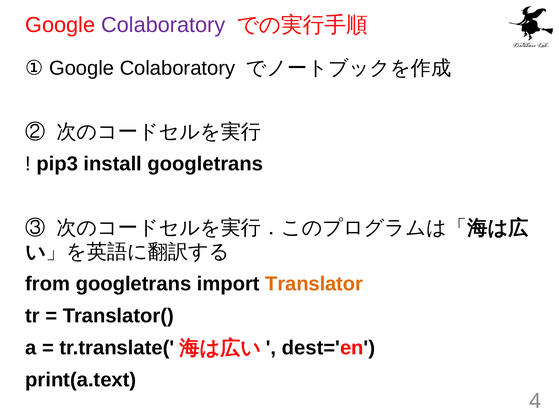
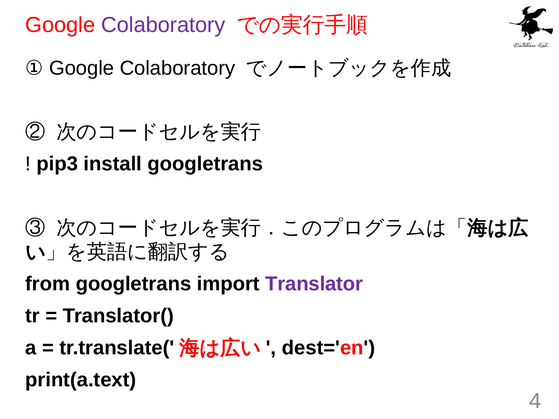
Translator colour: orange -> purple
